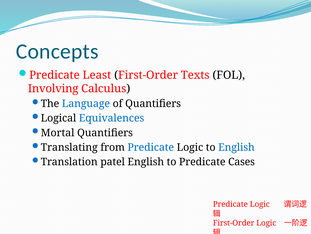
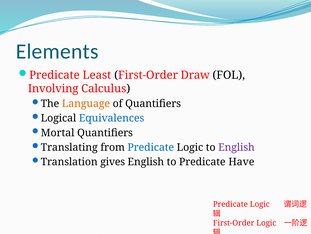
Concepts: Concepts -> Elements
Texts: Texts -> Draw
Language colour: blue -> orange
English at (236, 147) colour: blue -> purple
patel: patel -> gives
Cases: Cases -> Have
